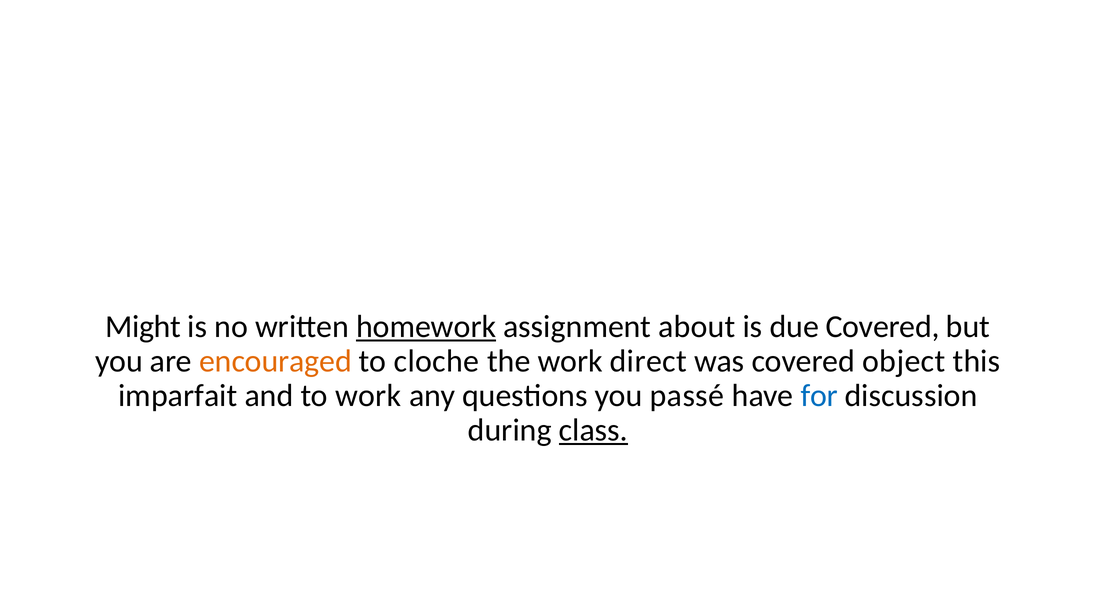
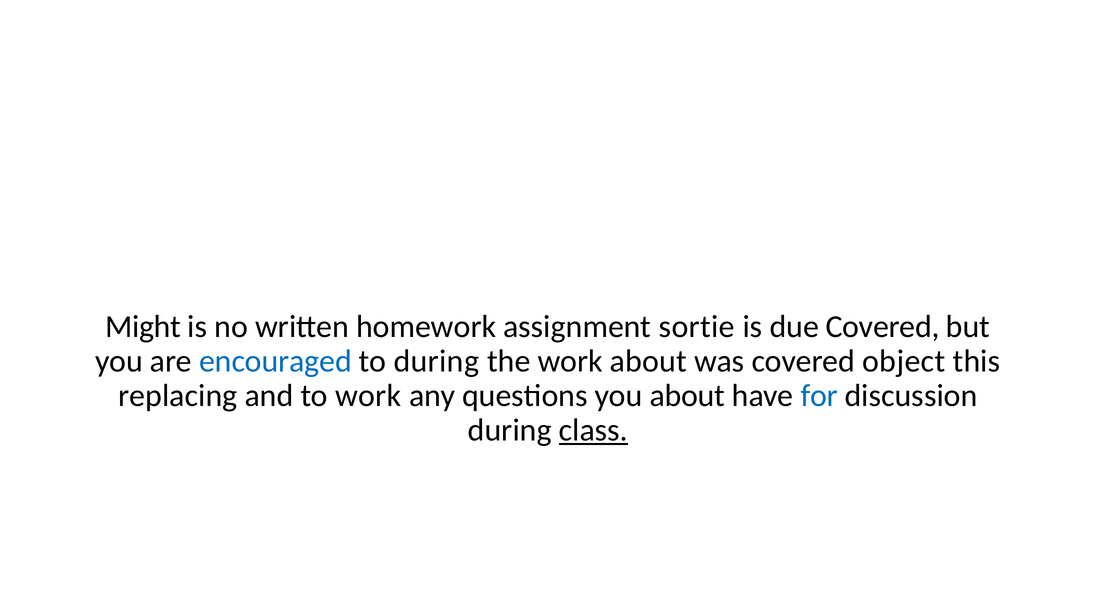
homework underline: present -> none
about: about -> sortie
encouraged colour: orange -> blue
to cloche: cloche -> during
work direct: direct -> about
imparfait: imparfait -> replacing
you passé: passé -> about
